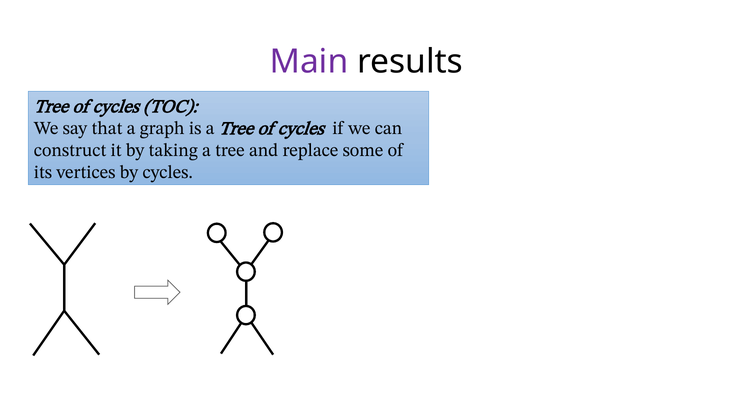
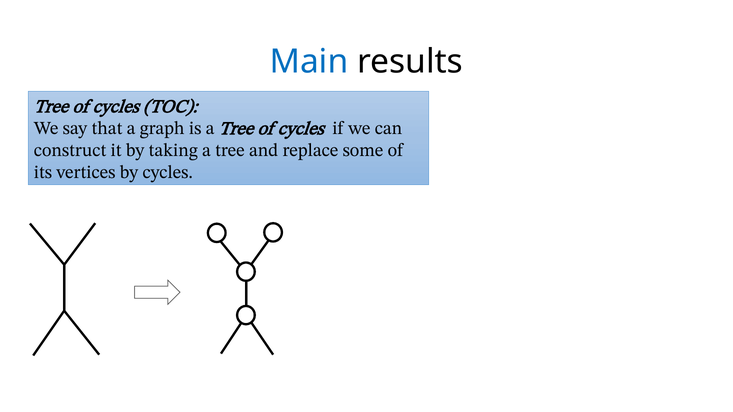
Main colour: purple -> blue
